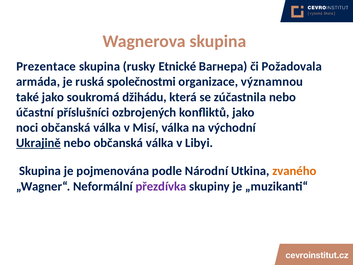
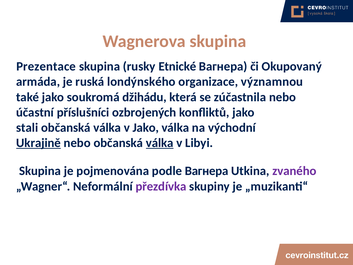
Požadovala: Požadovala -> Okupovaný
společnostmi: společnostmi -> londýnského
noci: noci -> stali
v Misí: Misí -> Jako
válka at (160, 143) underline: none -> present
podle Národní: Národní -> Вагнера
zvaného colour: orange -> purple
